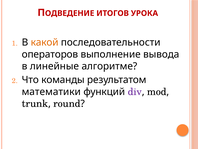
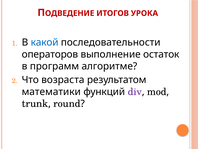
какой colour: orange -> blue
вывода: вывода -> остаток
линейные: линейные -> программ
команды: команды -> возраста
